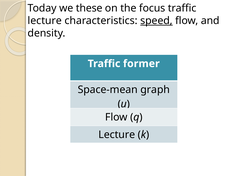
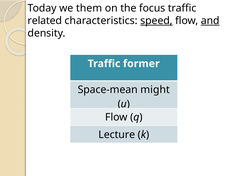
these: these -> them
lecture at (45, 21): lecture -> related
and underline: none -> present
graph: graph -> might
